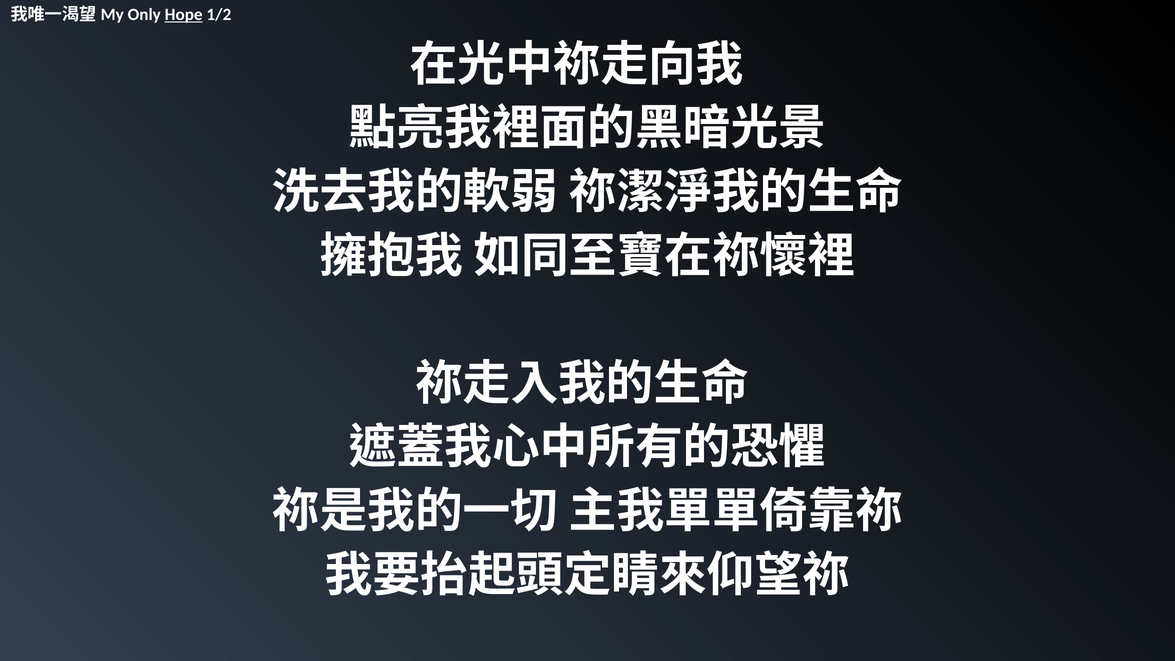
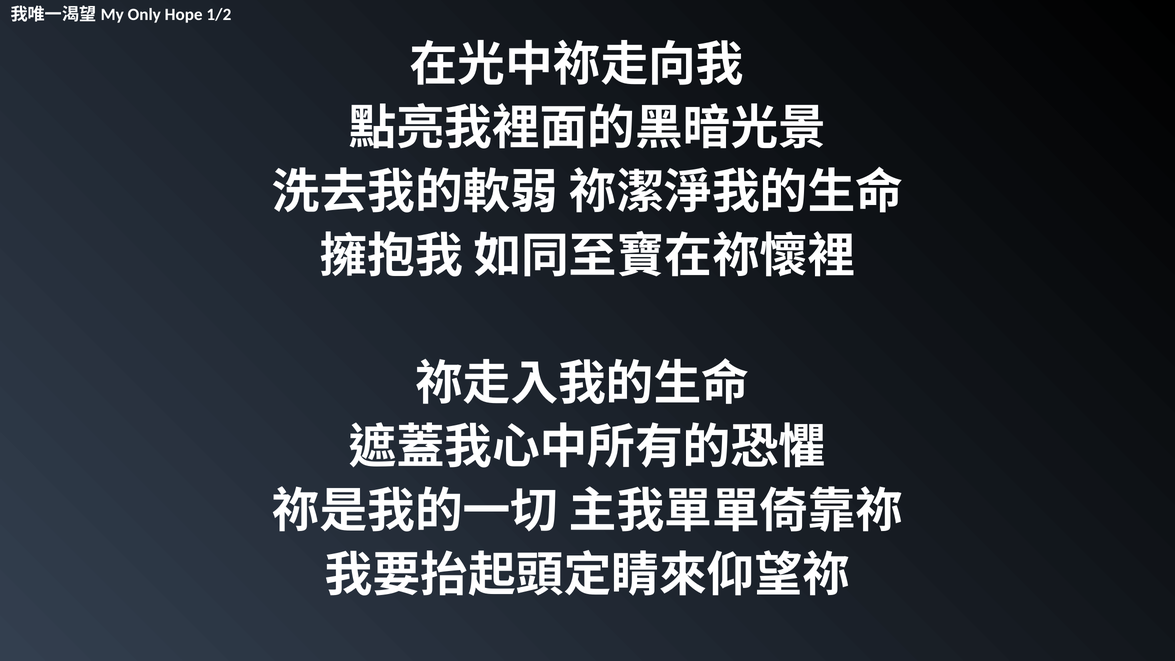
Hope underline: present -> none
